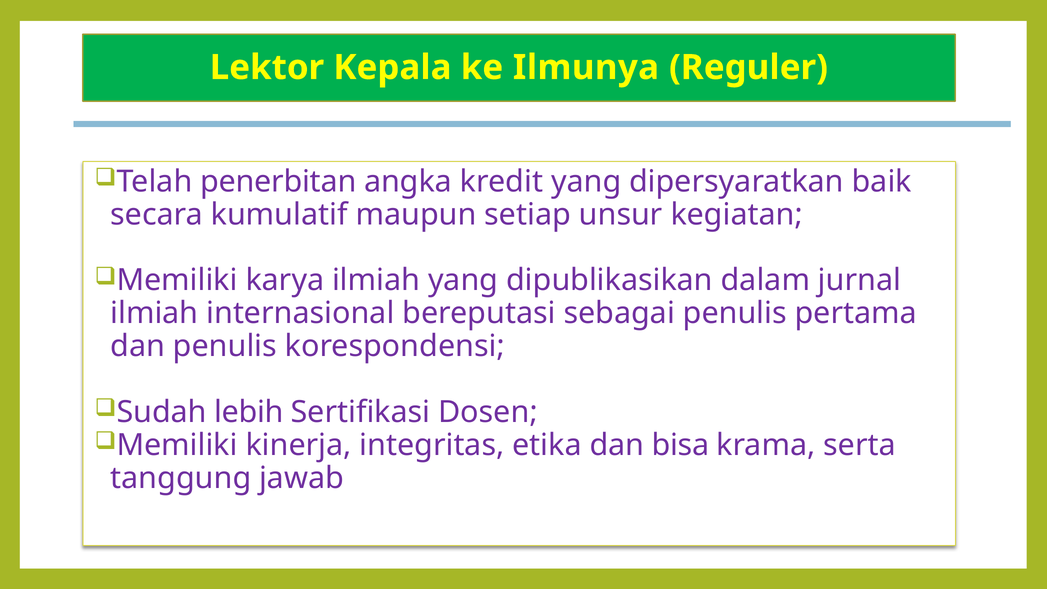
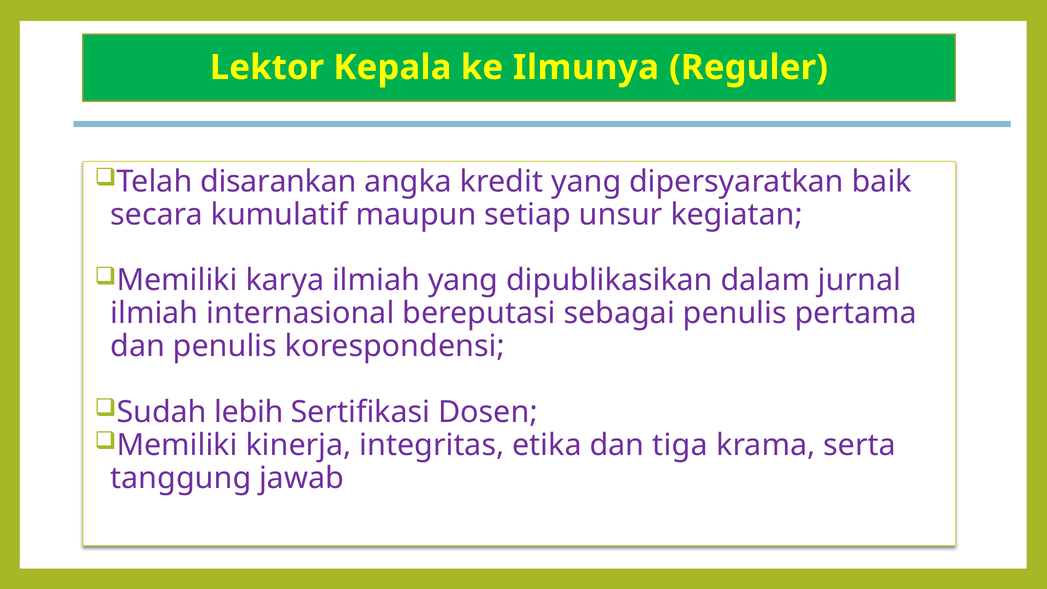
penerbitan: penerbitan -> disarankan
bisa: bisa -> tiga
